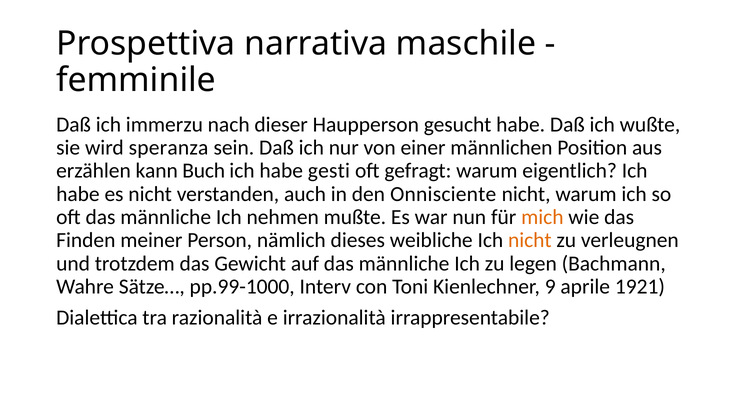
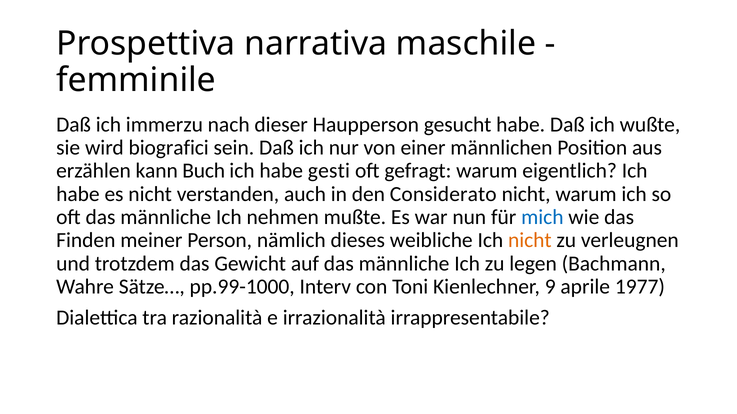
speranza: speranza -> biografici
Onnisciente: Onnisciente -> Considerato
mich colour: orange -> blue
1921: 1921 -> 1977
